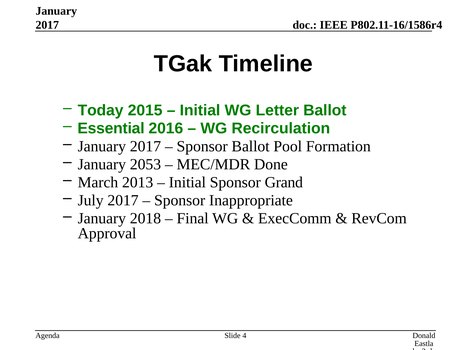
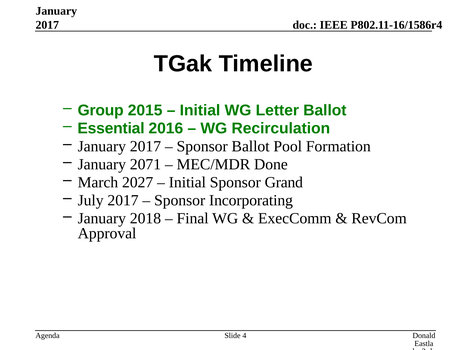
Today: Today -> Group
2053: 2053 -> 2071
2013: 2013 -> 2027
Inappropriate: Inappropriate -> Incorporating
